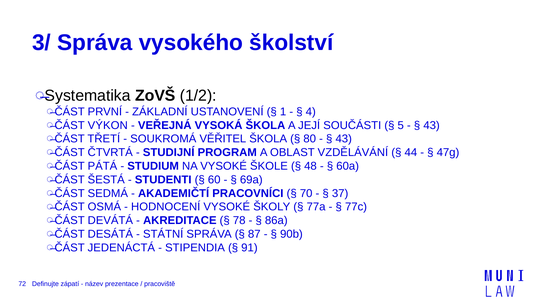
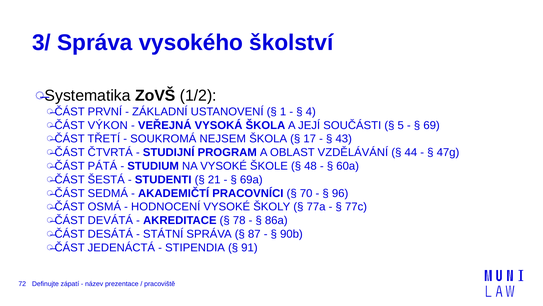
43 at (432, 125): 43 -> 69
VĚŘITEL: VĚŘITEL -> NEJSEM
80: 80 -> 17
60: 60 -> 21
37: 37 -> 96
